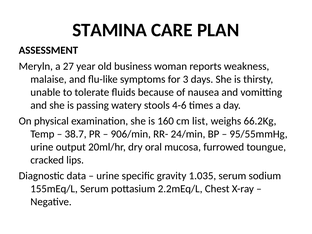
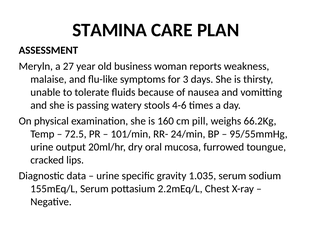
list: list -> pill
38.7: 38.7 -> 72.5
906/min: 906/min -> 101/min
